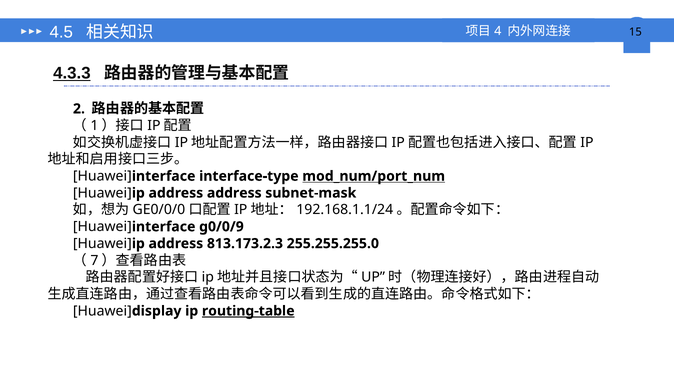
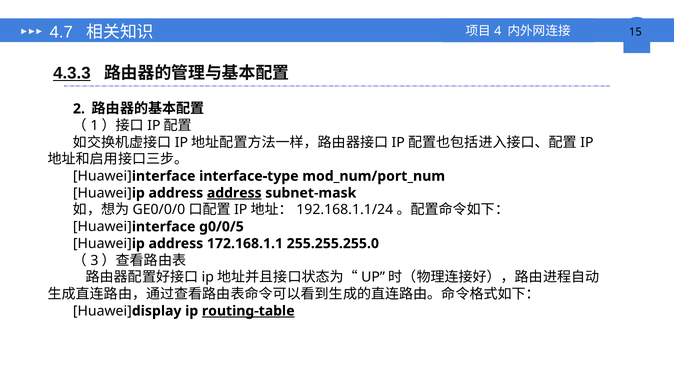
4.5: 4.5 -> 4.7
mod_num/port_num underline: present -> none
address at (234, 193) underline: none -> present
g0/0/9: g0/0/9 -> g0/0/5
813.173.2.3: 813.173.2.3 -> 172.168.1.1
7: 7 -> 3
